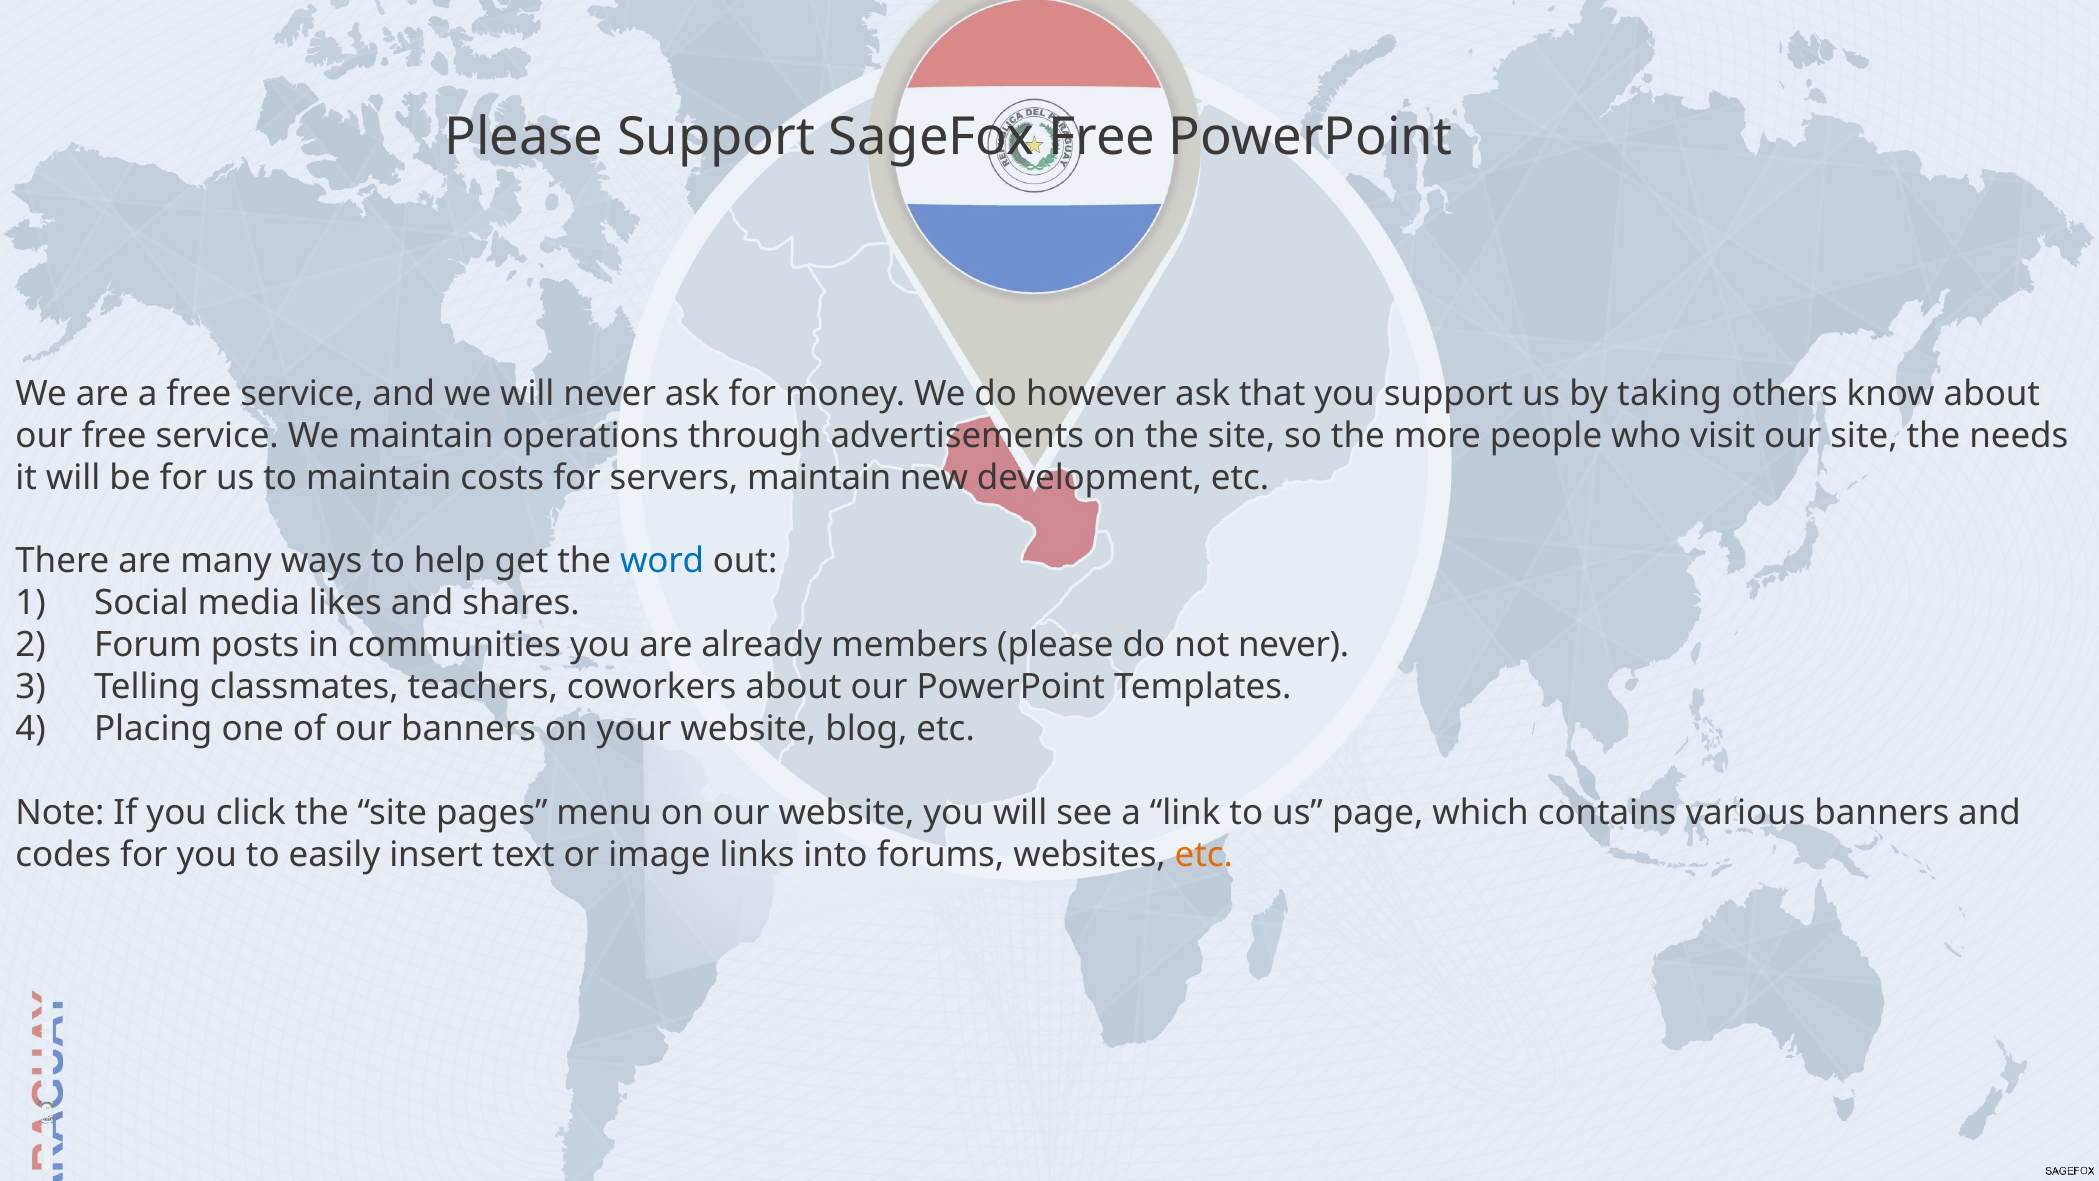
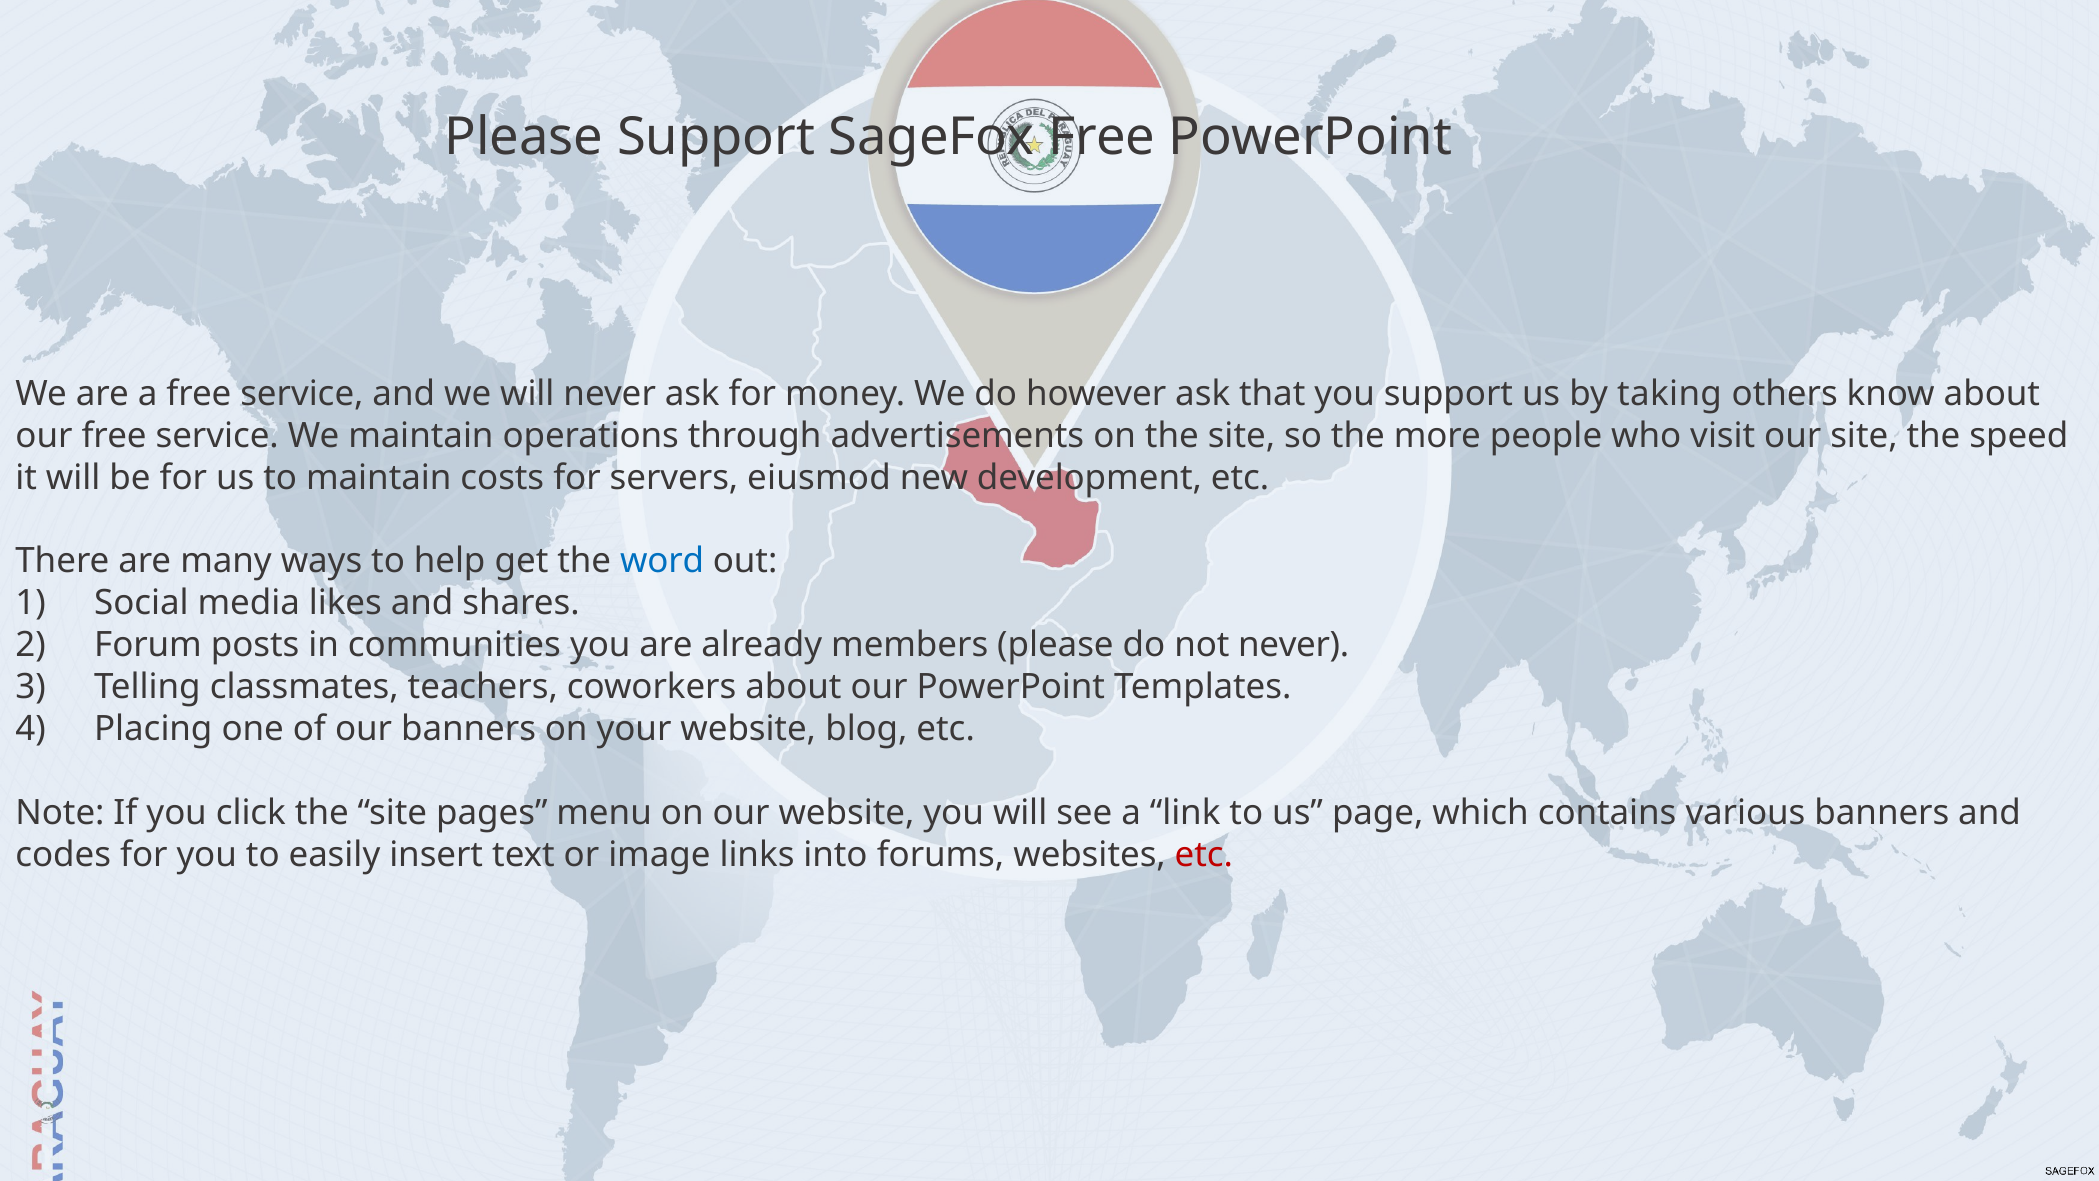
needs: needs -> speed
servers maintain: maintain -> eiusmod
etc at (1204, 855) colour: orange -> red
